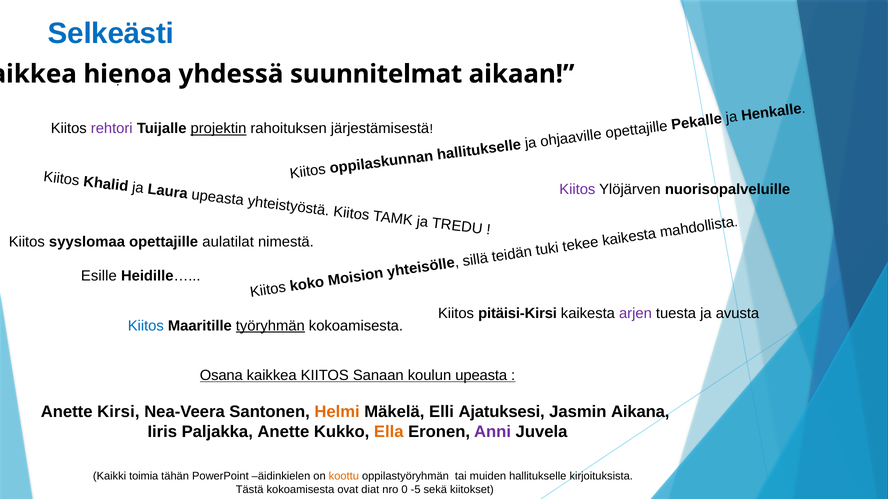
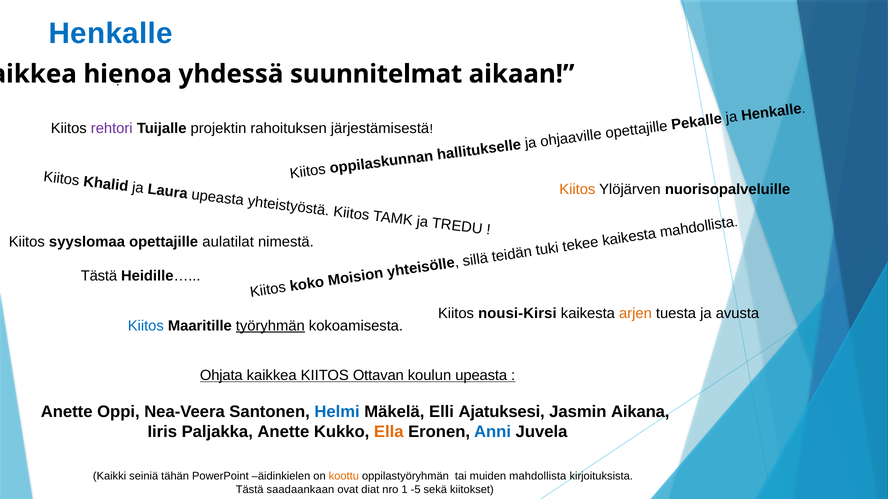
Selkeästi at (111, 34): Selkeästi -> Henkalle
projektin underline: present -> none
Kiitos at (577, 190) colour: purple -> orange
Esille at (99, 276): Esille -> Tästä
pitäisi-Kirsi: pitäisi-Kirsi -> nousi-Kirsi
arjen colour: purple -> orange
Osana: Osana -> Ohjata
Sanaan: Sanaan -> Ottavan
Kirsi: Kirsi -> Oppi
Helmi colour: orange -> blue
Anni colour: purple -> blue
toimia: toimia -> seiniä
muiden hallitukselle: hallitukselle -> mahdollista
Tästä kokoamisesta: kokoamisesta -> saadaankaan
0: 0 -> 1
